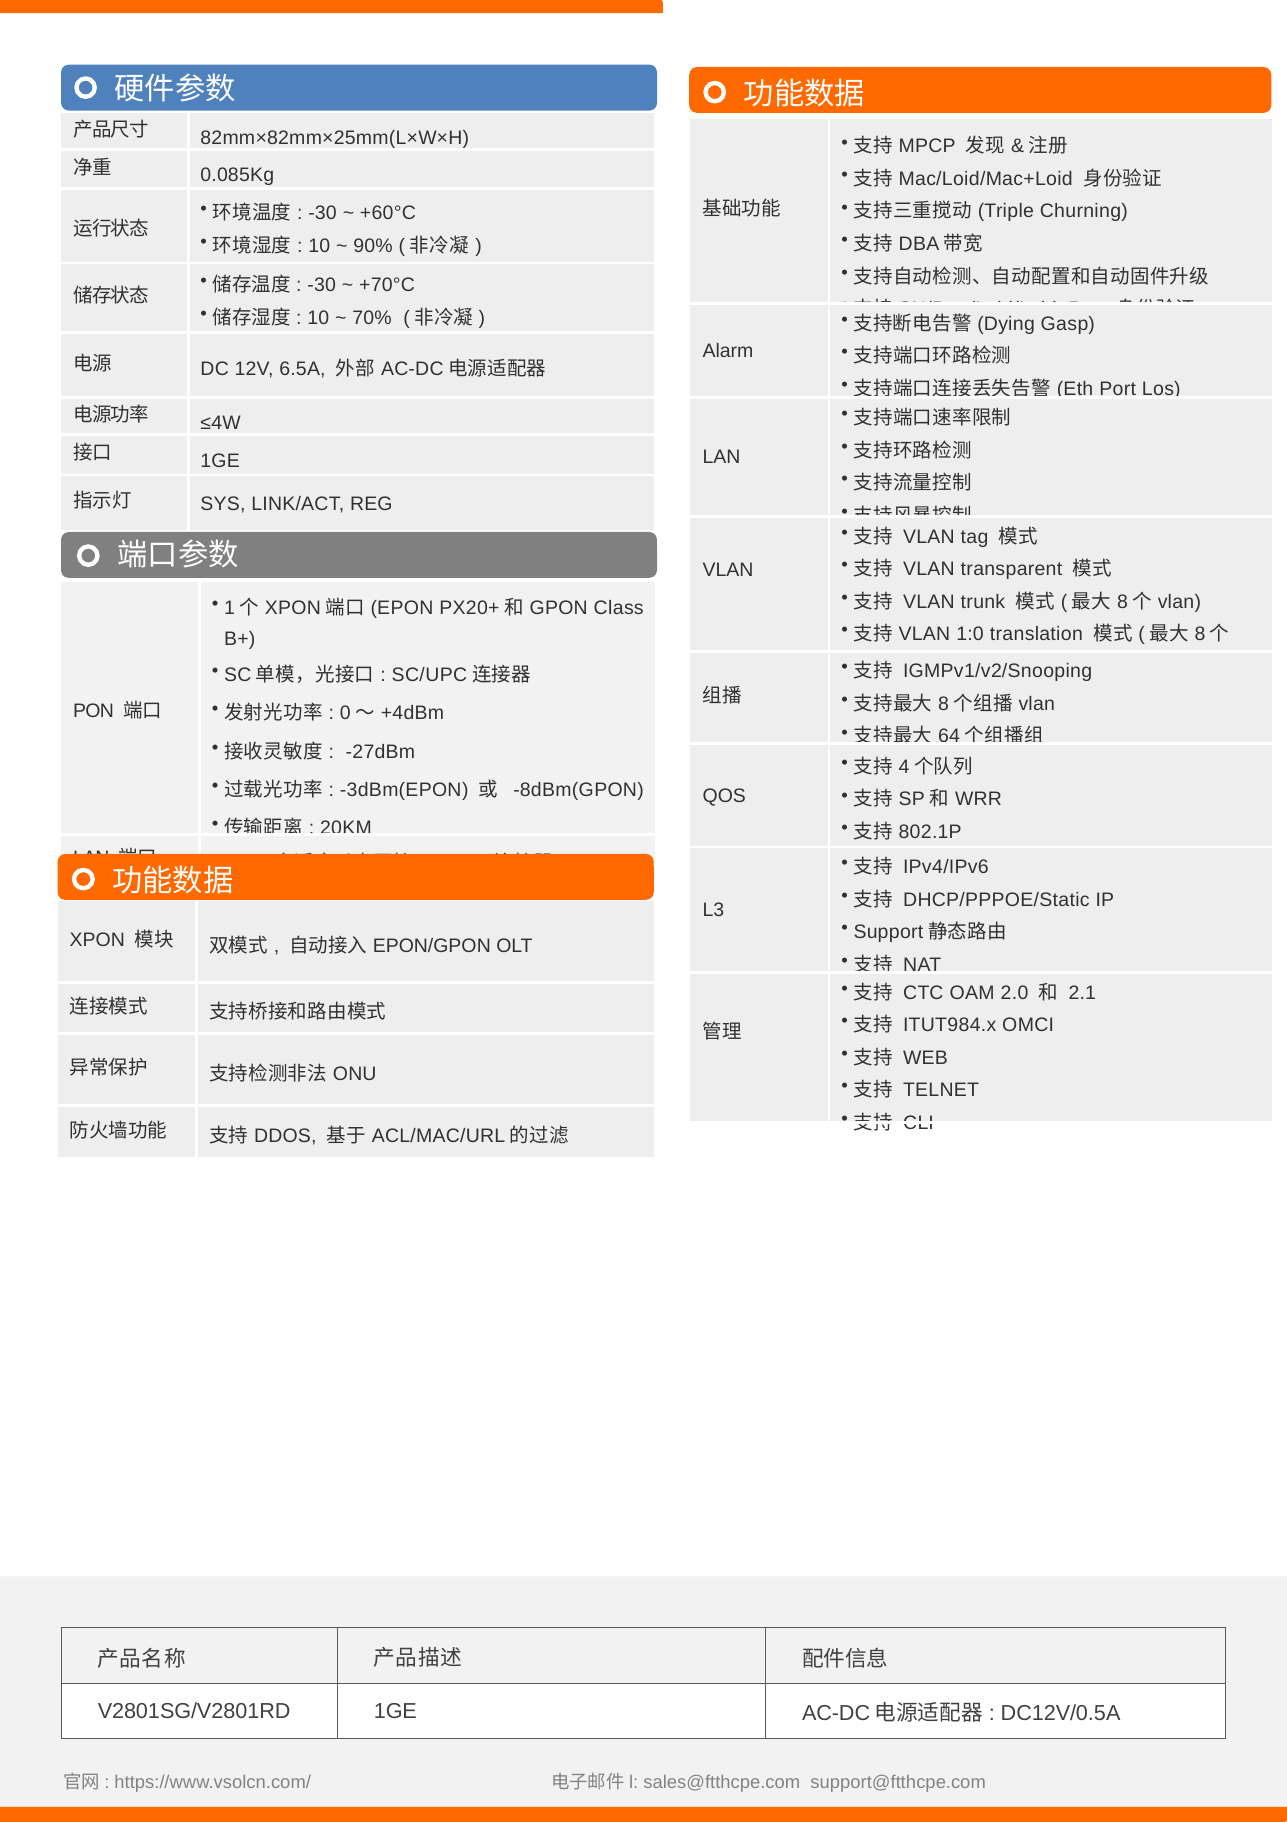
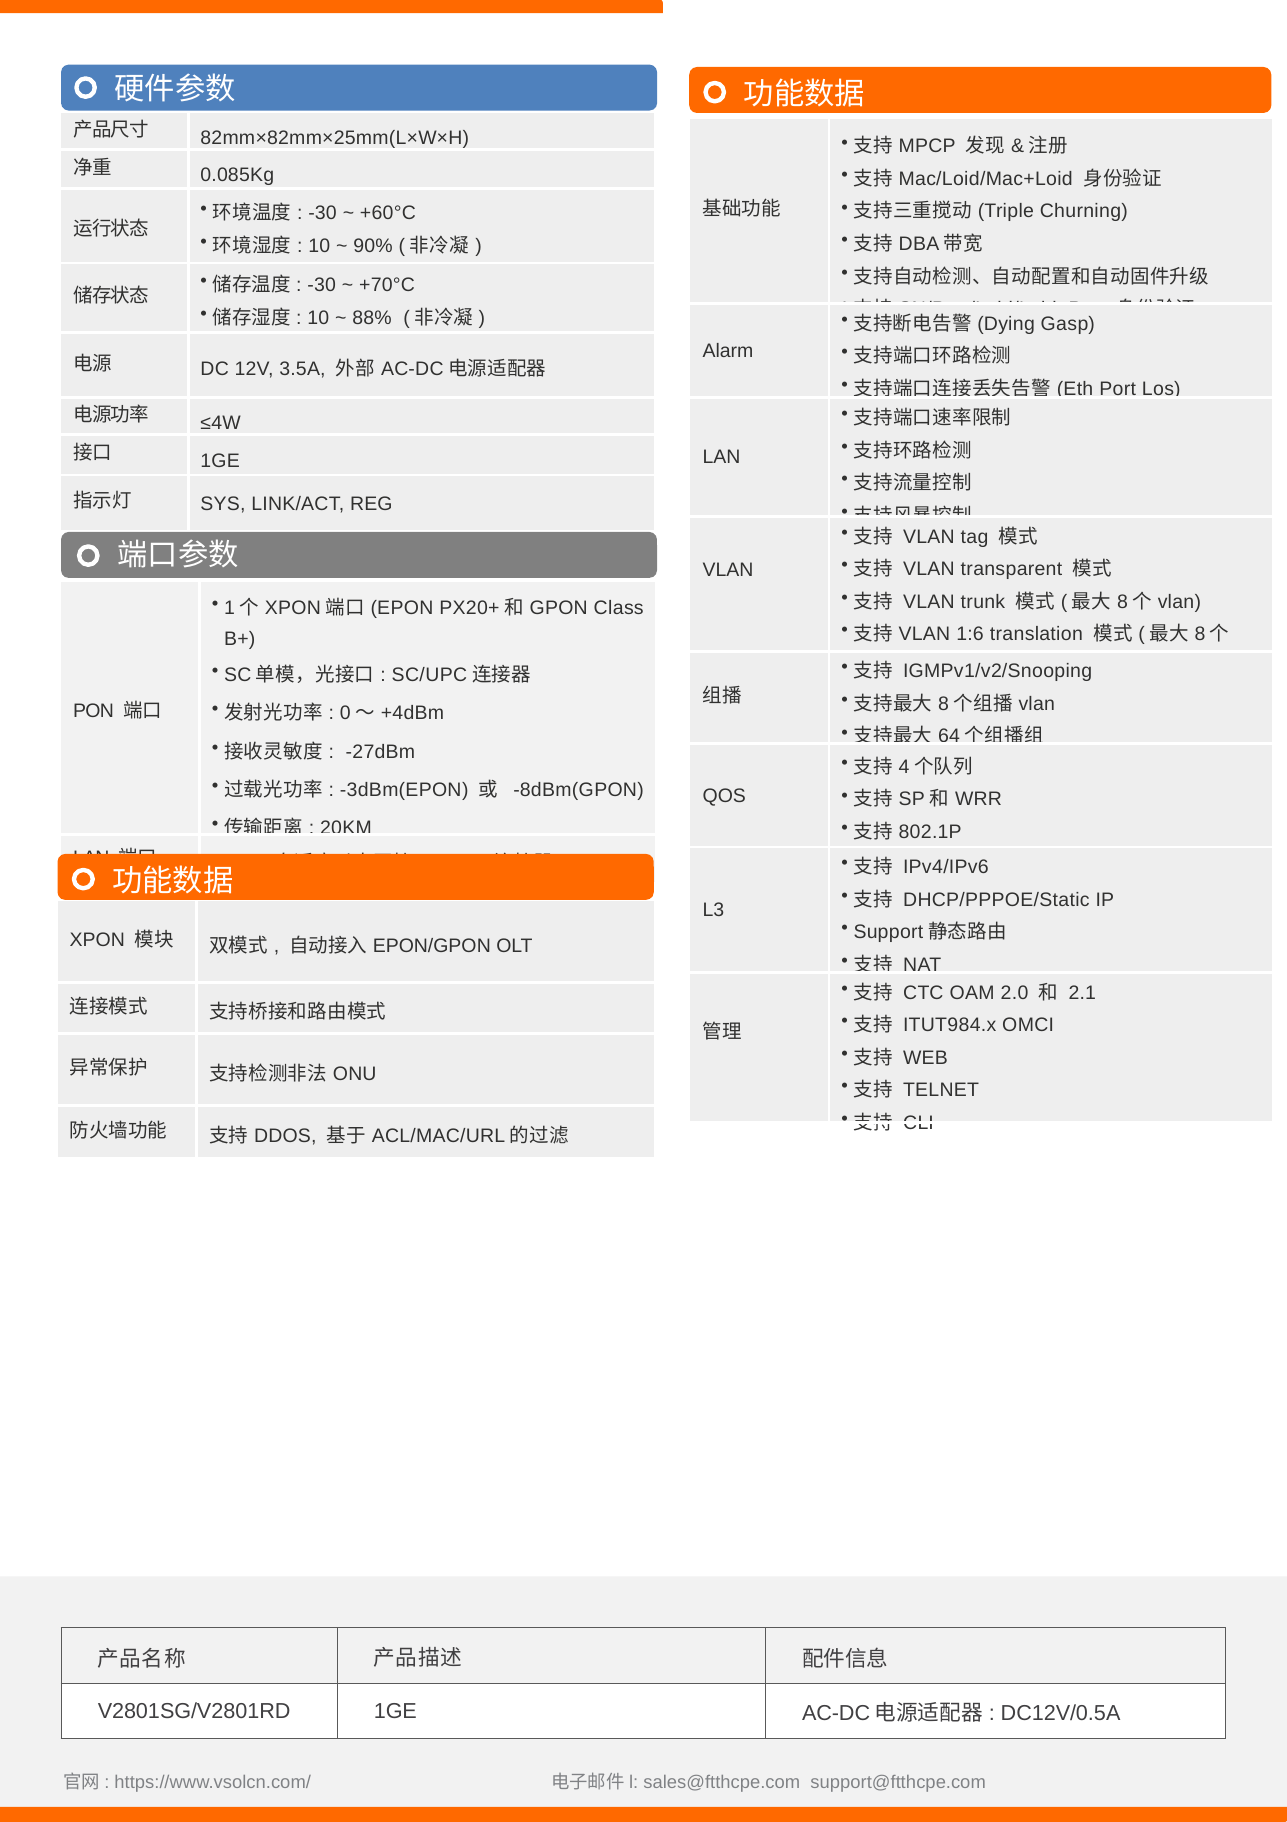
70%: 70% -> 88%
6.5A: 6.5A -> 3.5A
1:0: 1:0 -> 1:6
